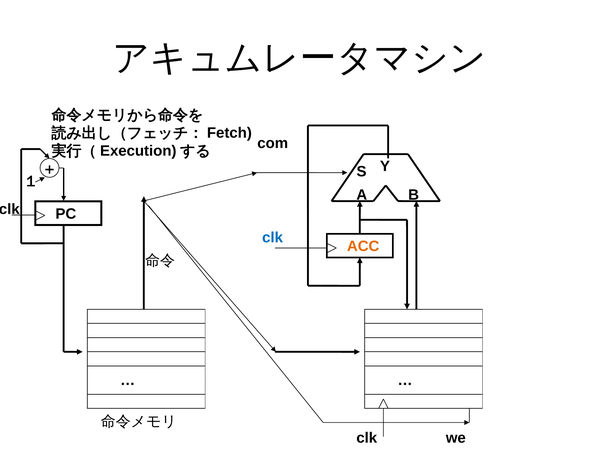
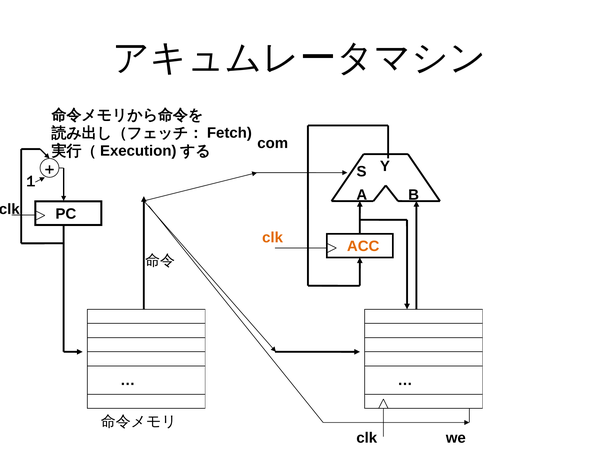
clk at (273, 238) colour: blue -> orange
